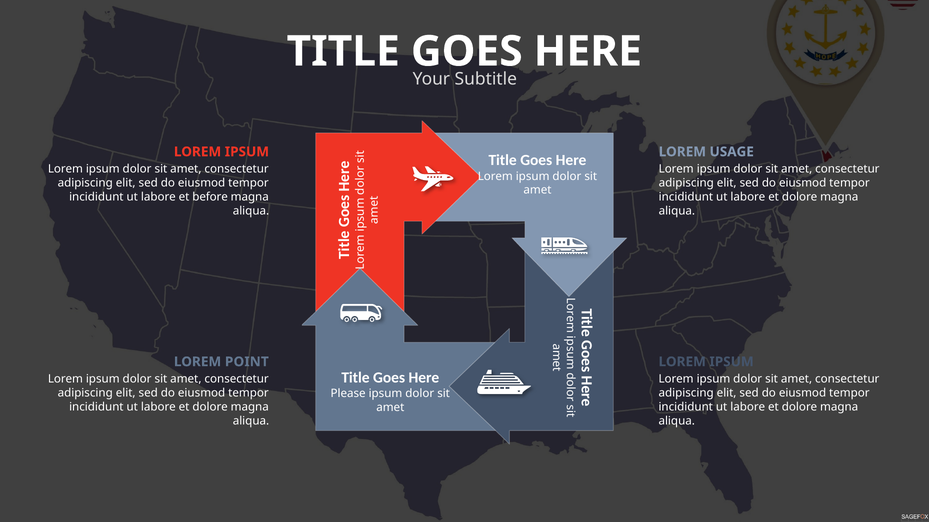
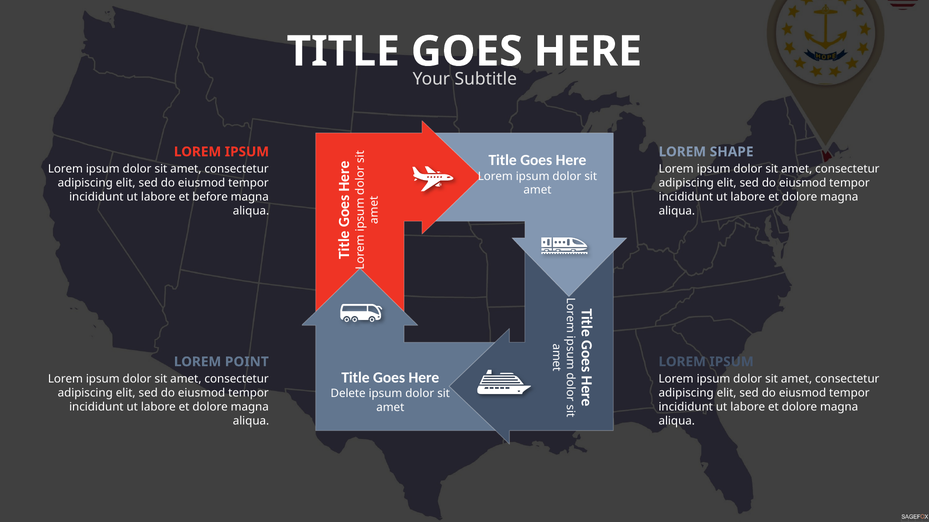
USAGE: USAGE -> SHAPE
Please: Please -> Delete
